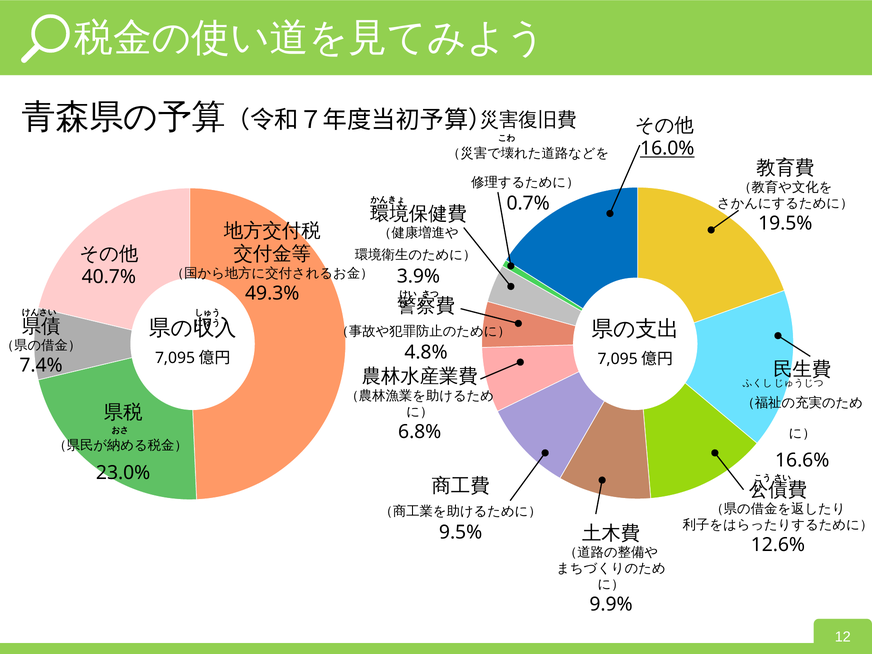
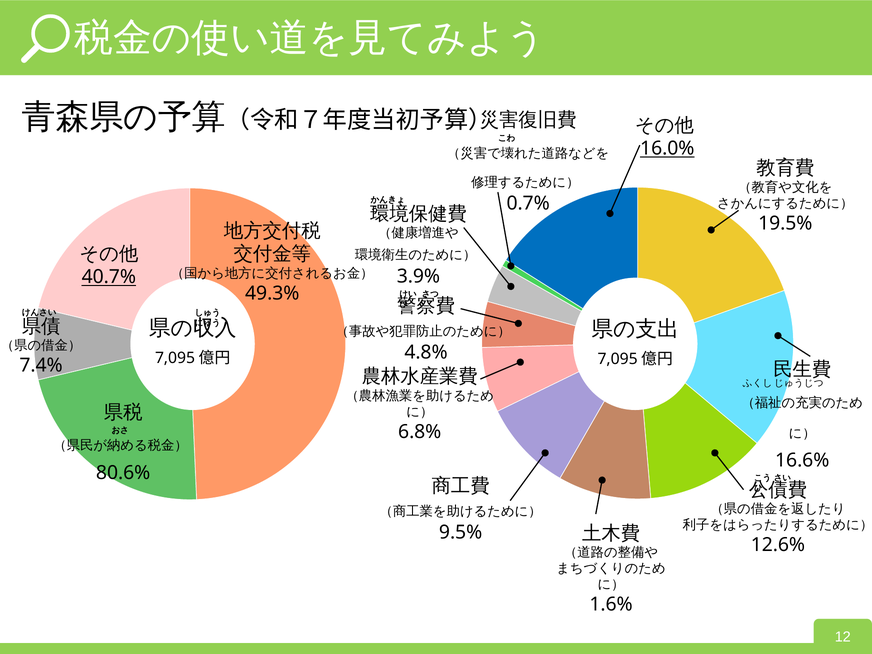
40.7% underline: none -> present
23.0%: 23.0% -> 80.6%
9.9%: 9.9% -> 1.6%
